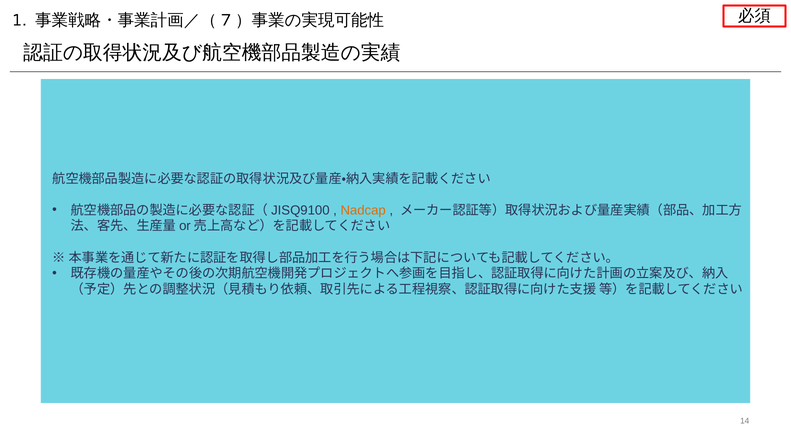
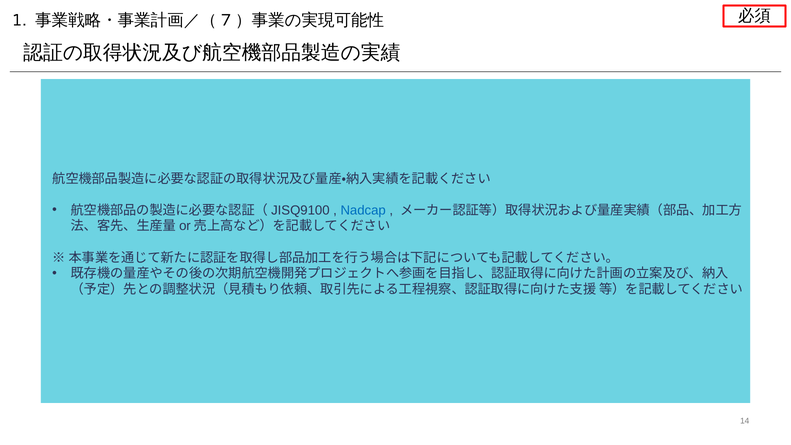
Nadcap colour: orange -> blue
